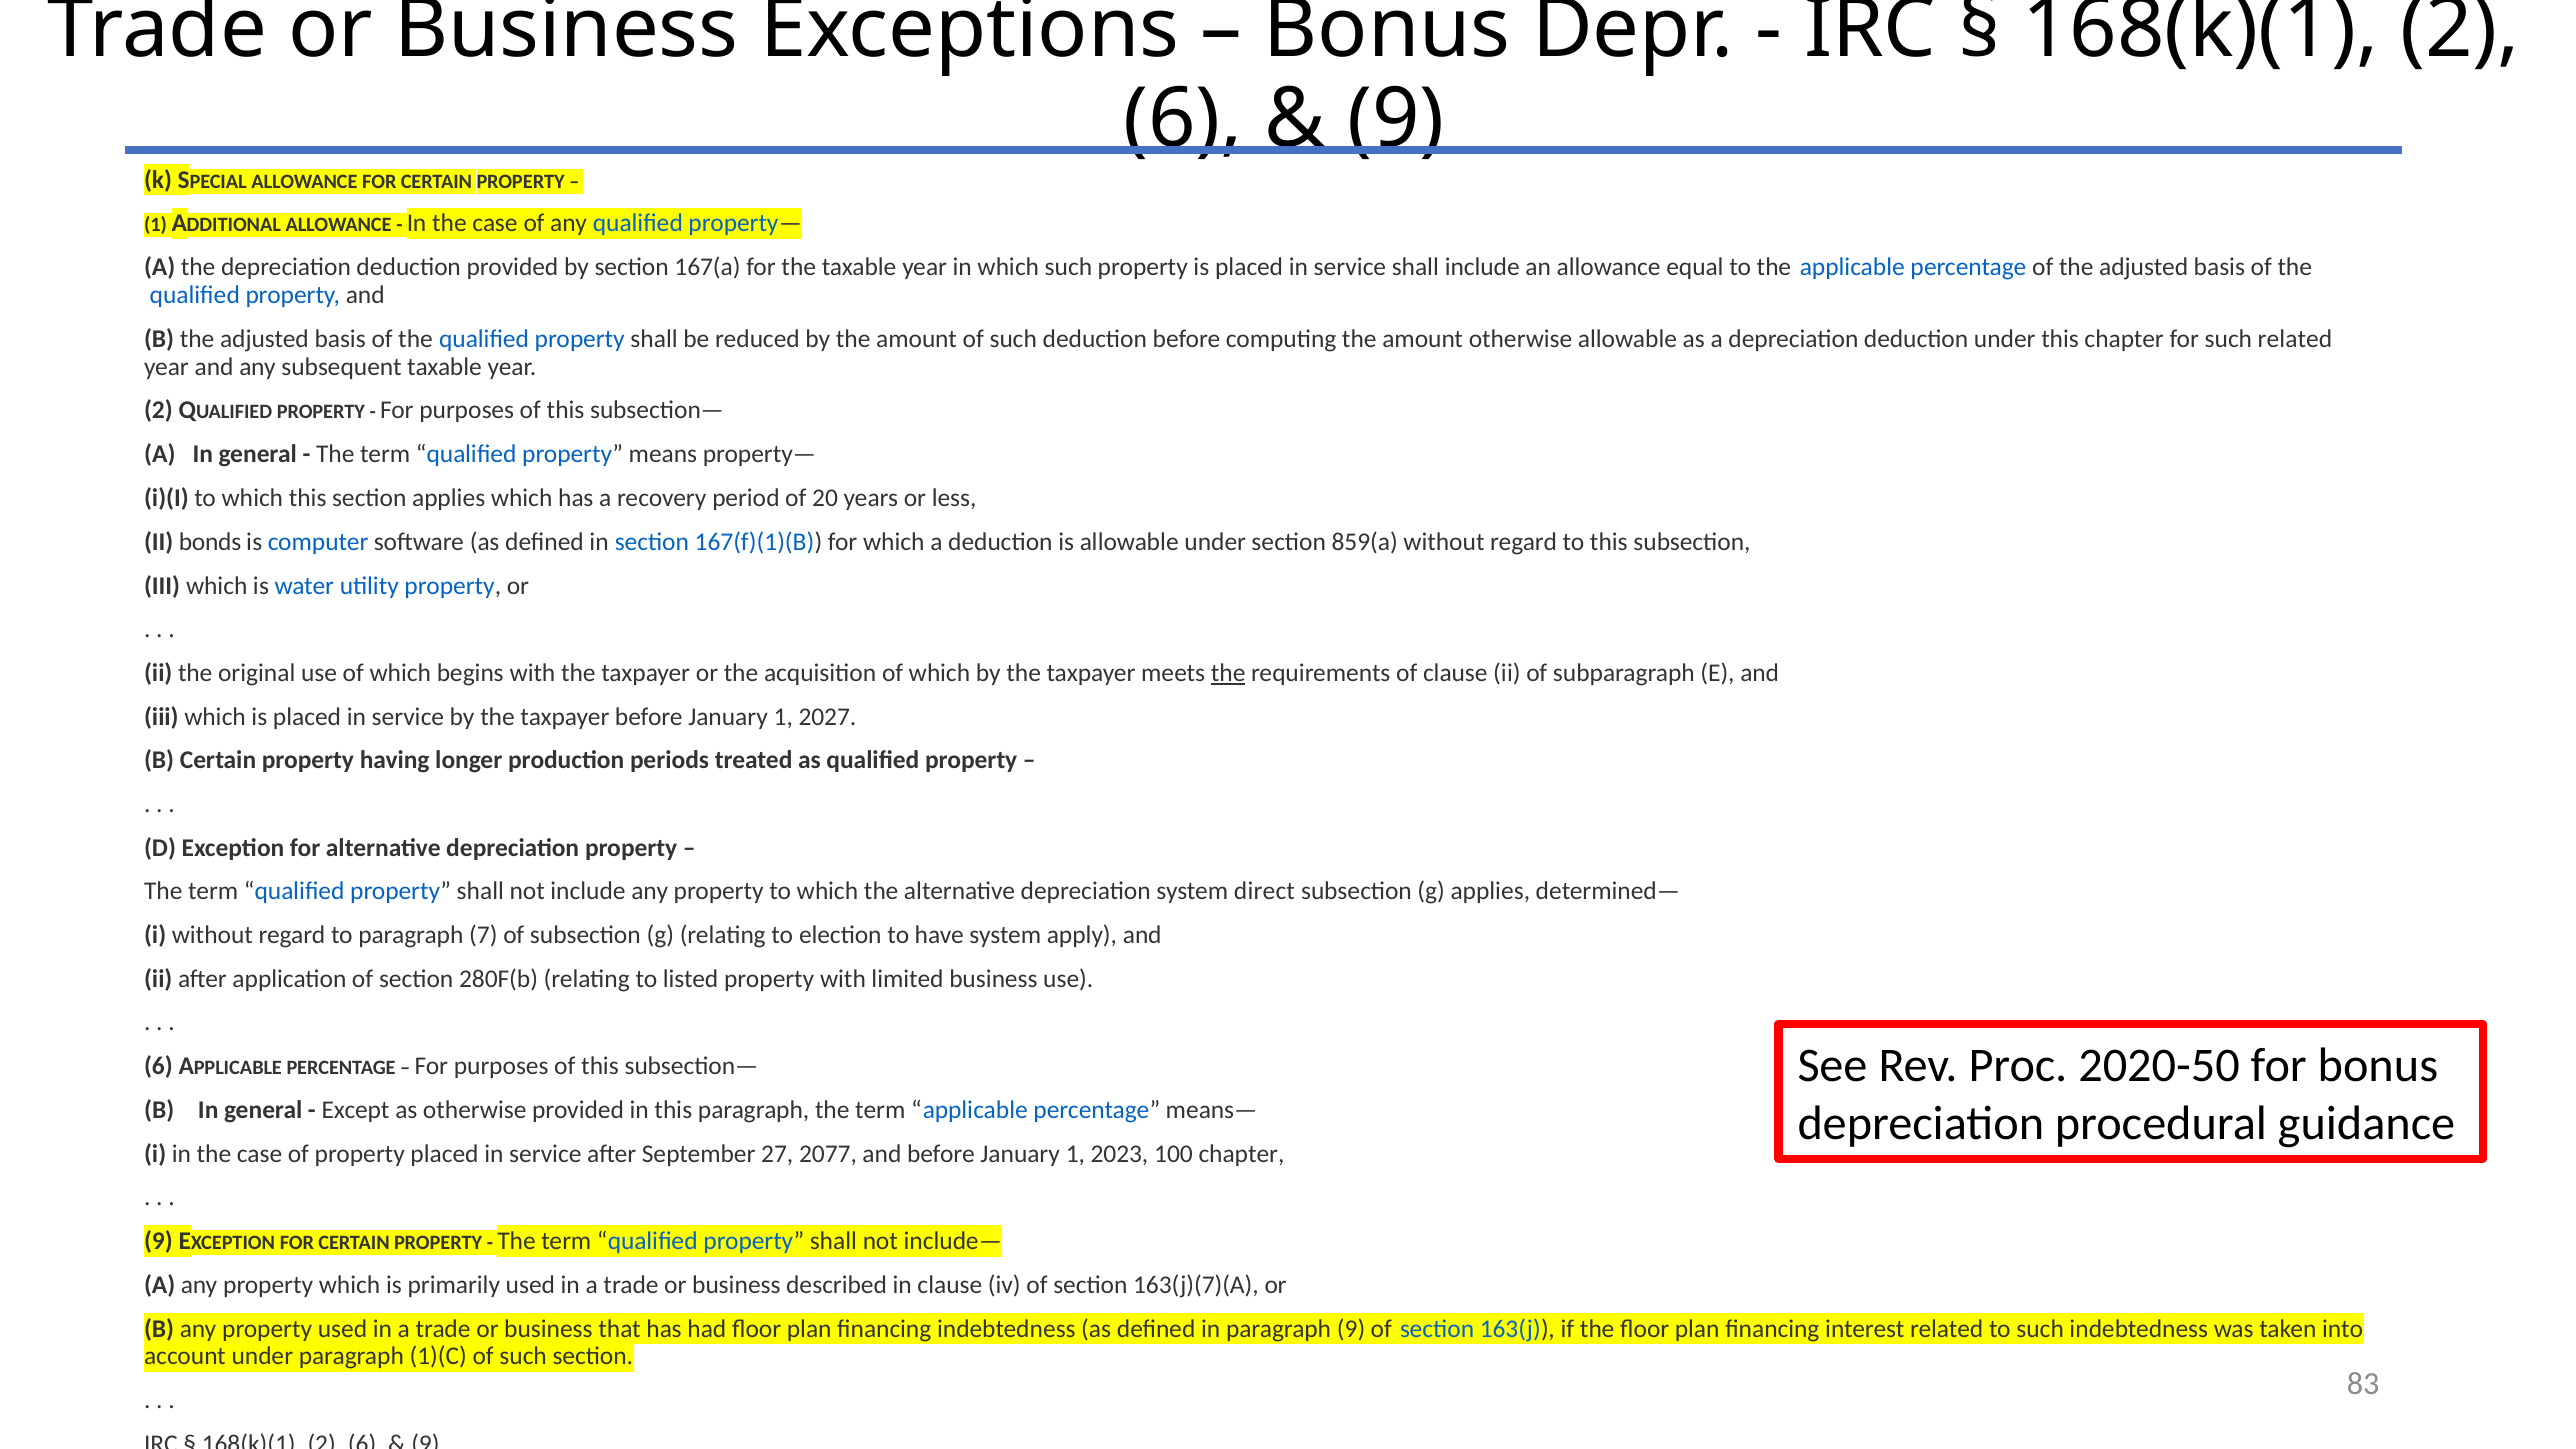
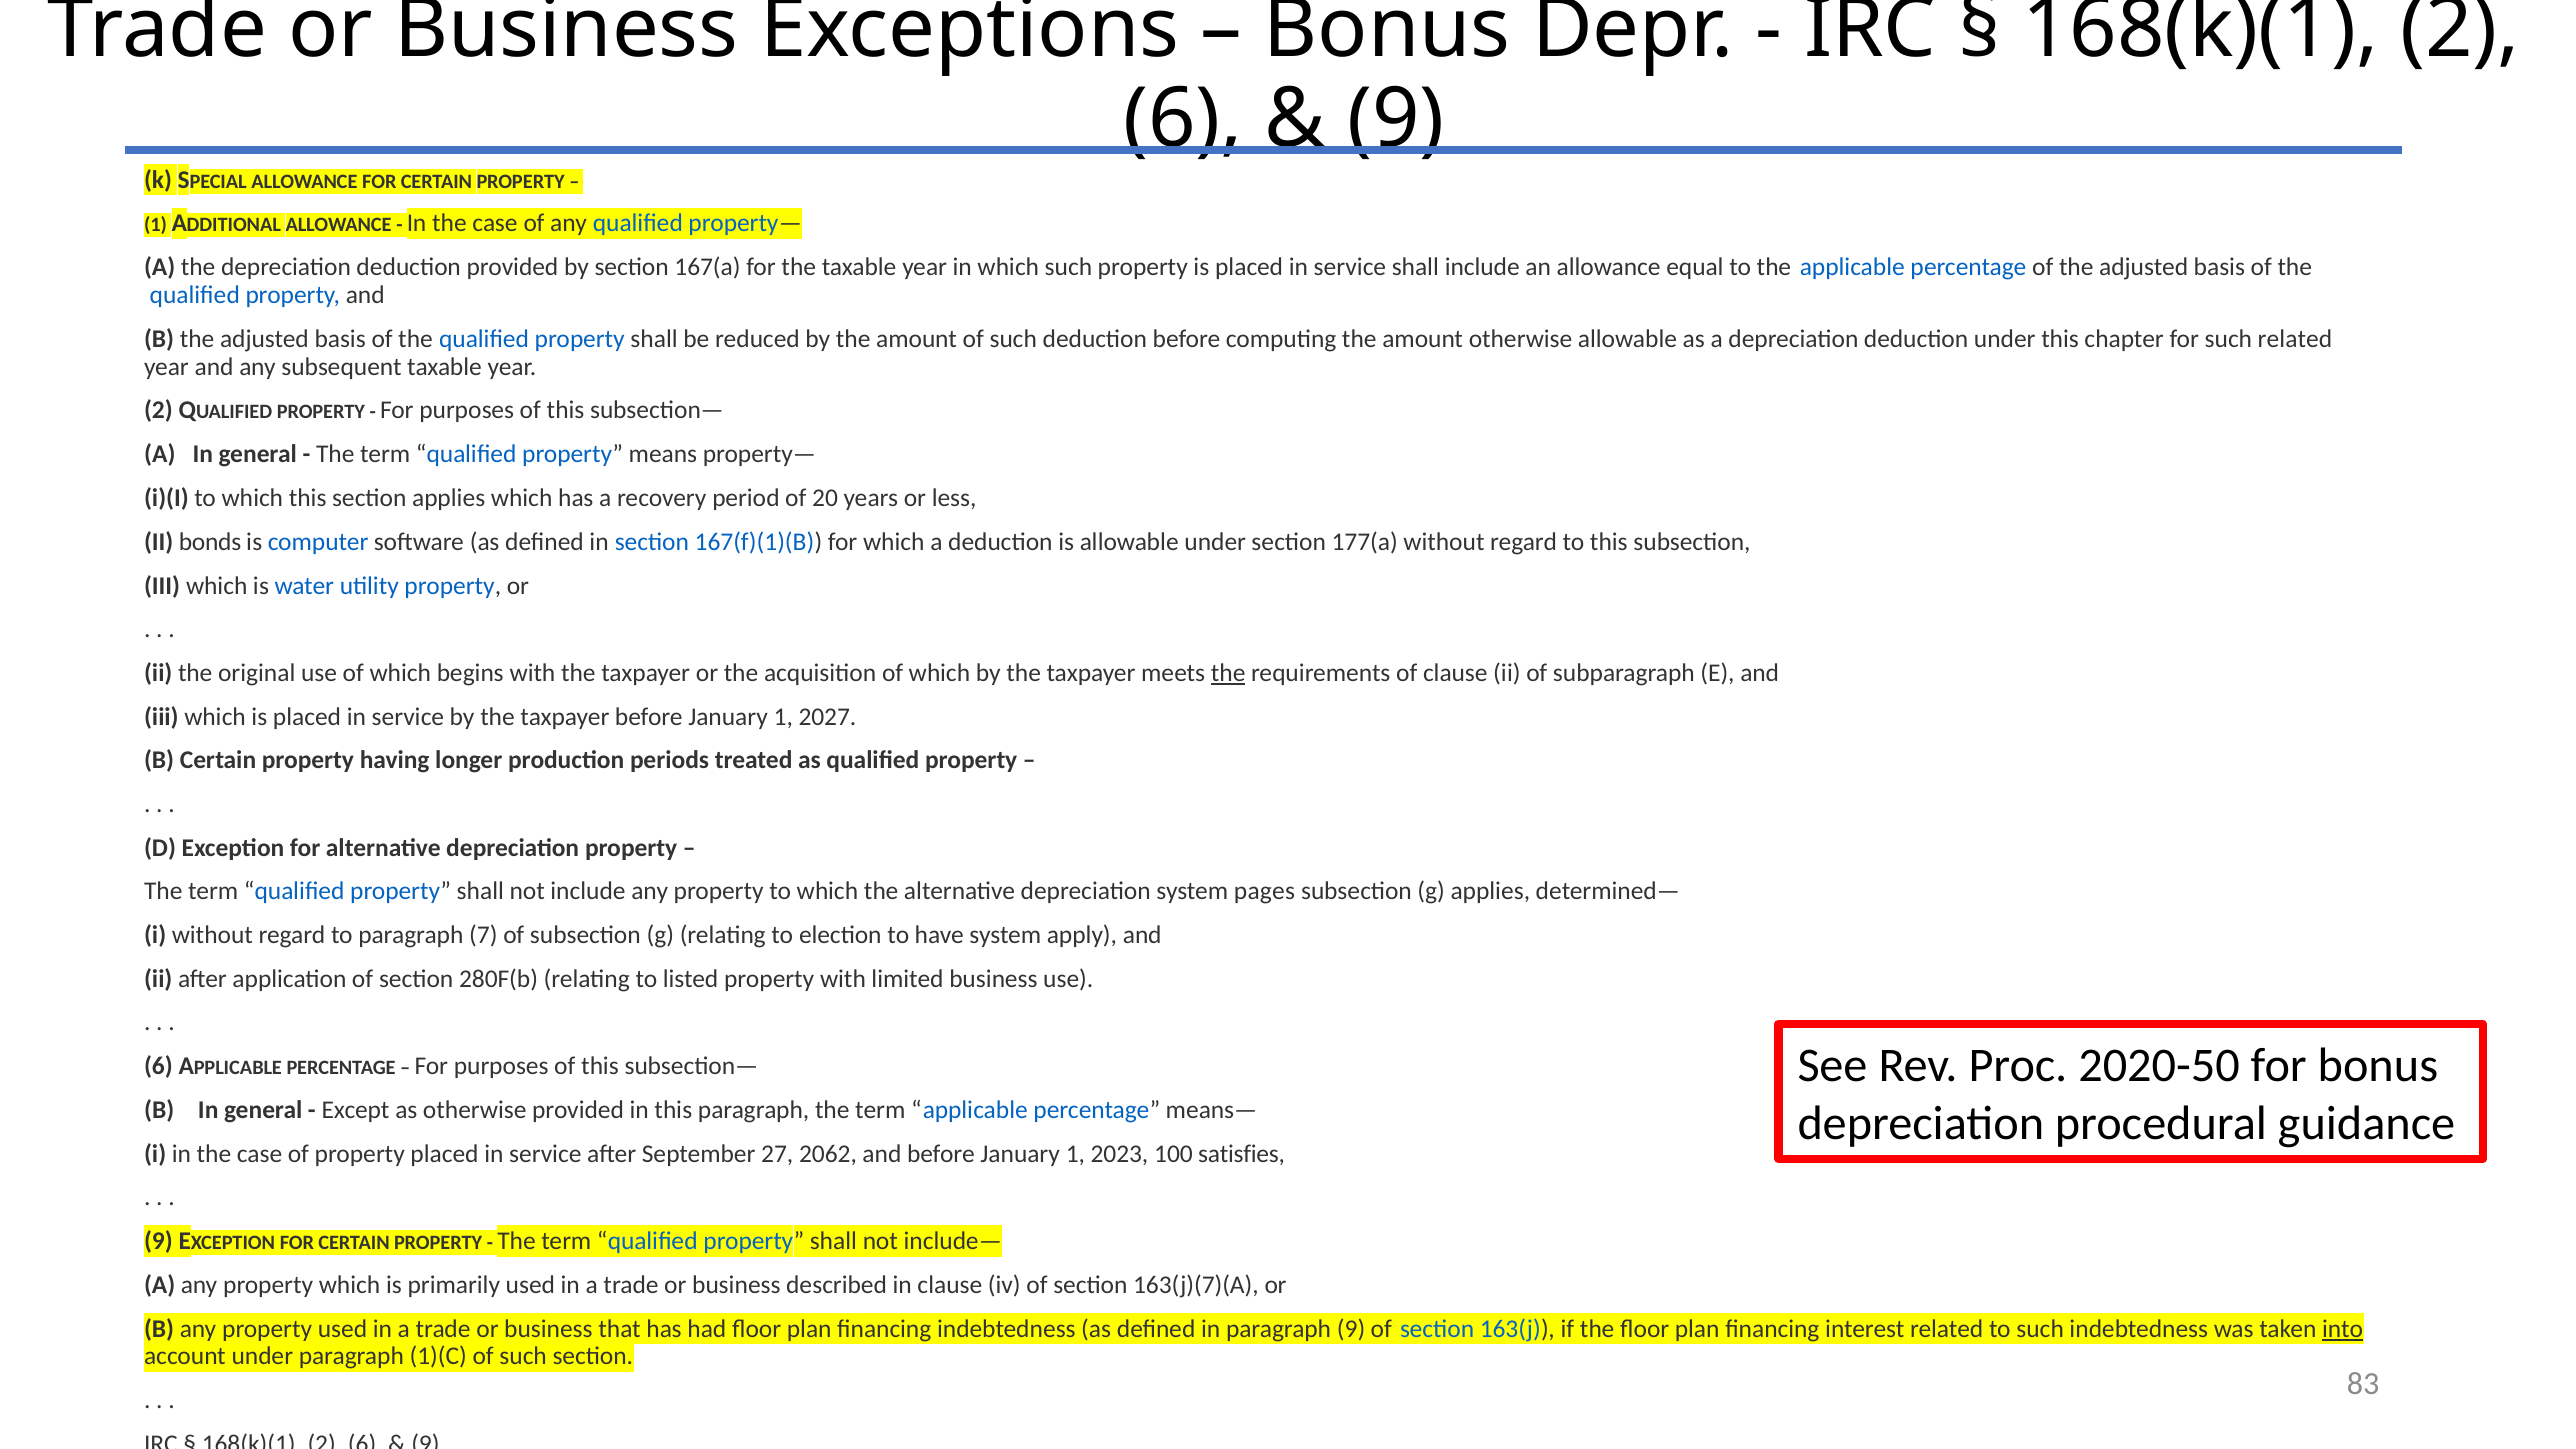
859(a: 859(a -> 177(a
direct: direct -> pages
2077: 2077 -> 2062
100 chapter: chapter -> satisfies
into underline: none -> present
